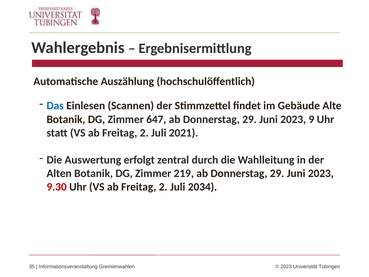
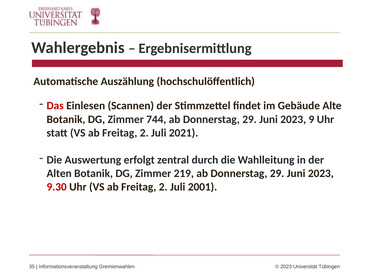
Das colour: blue -> red
647: 647 -> 744
2034: 2034 -> 2001
